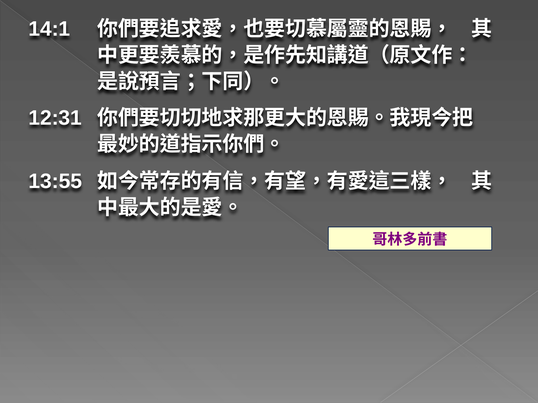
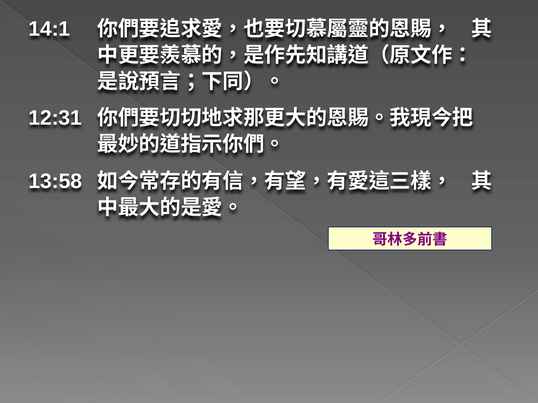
13:55: 13:55 -> 13:58
